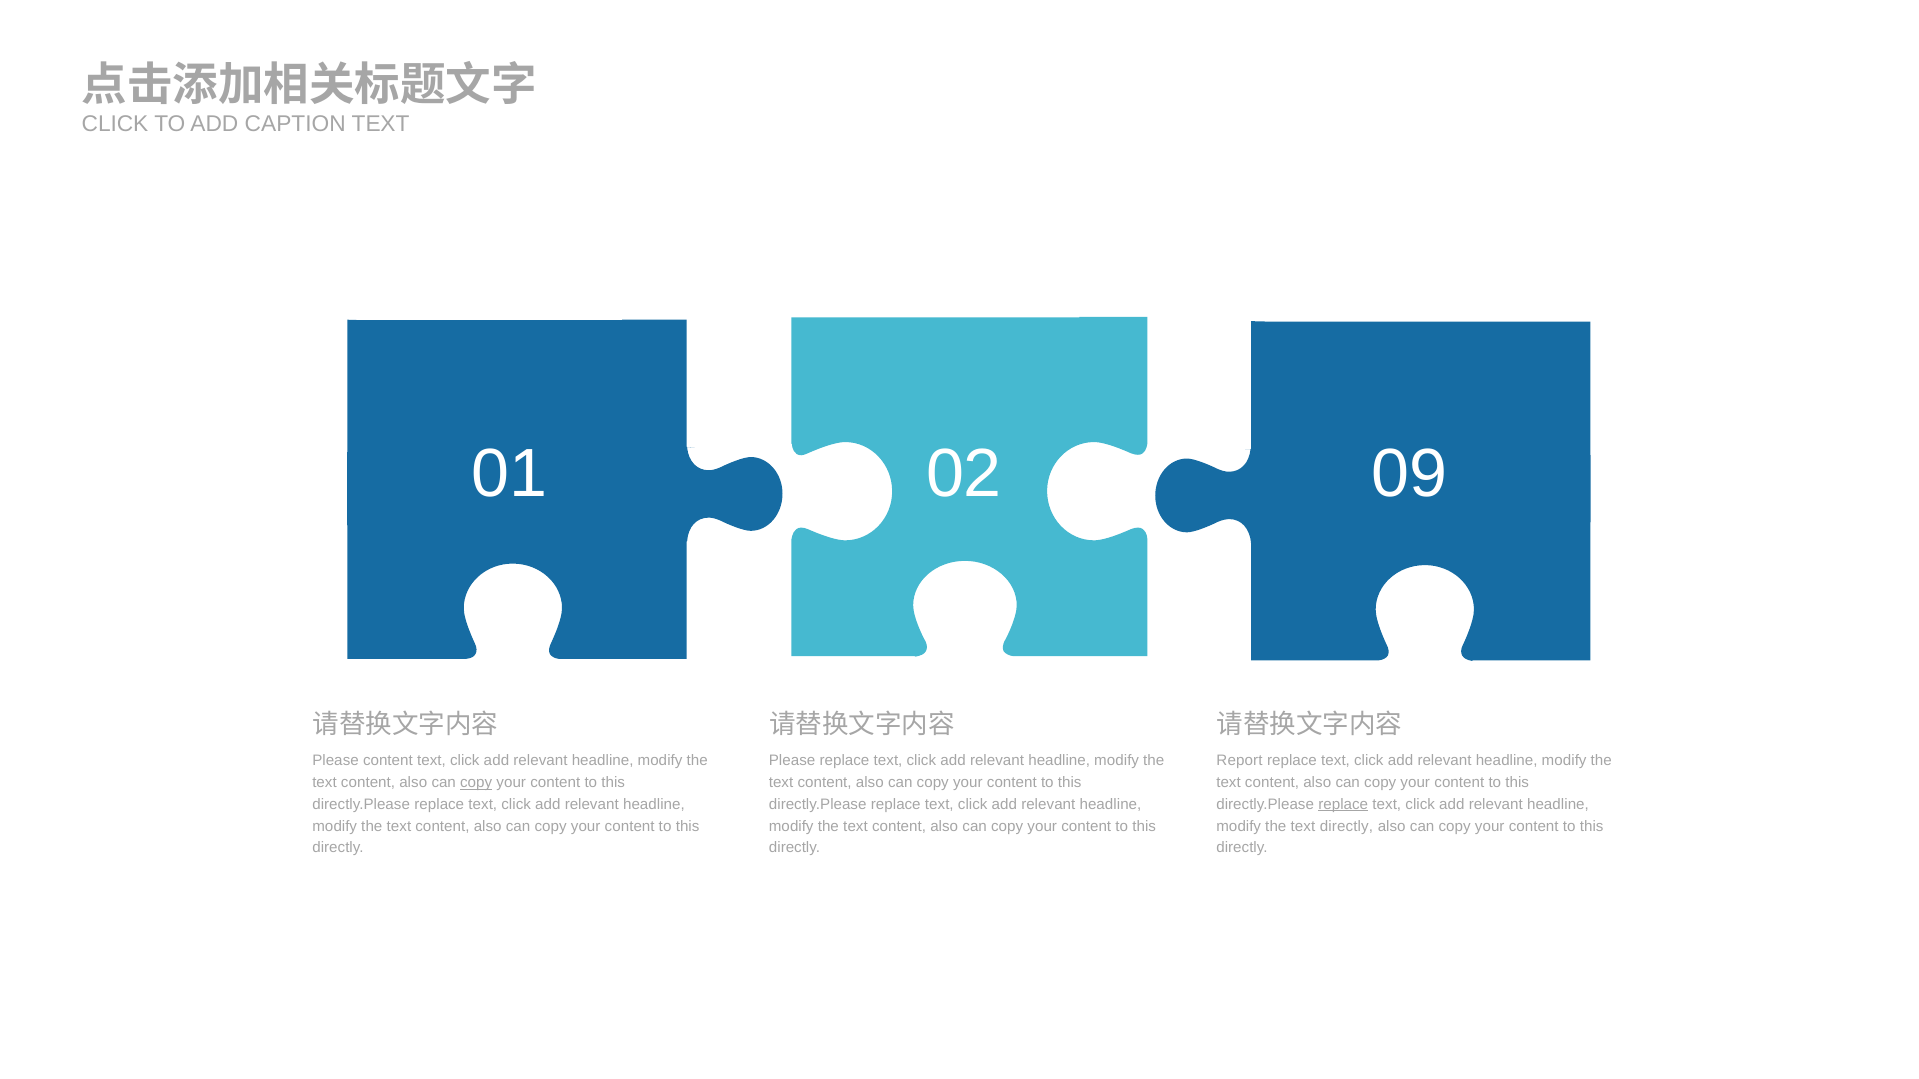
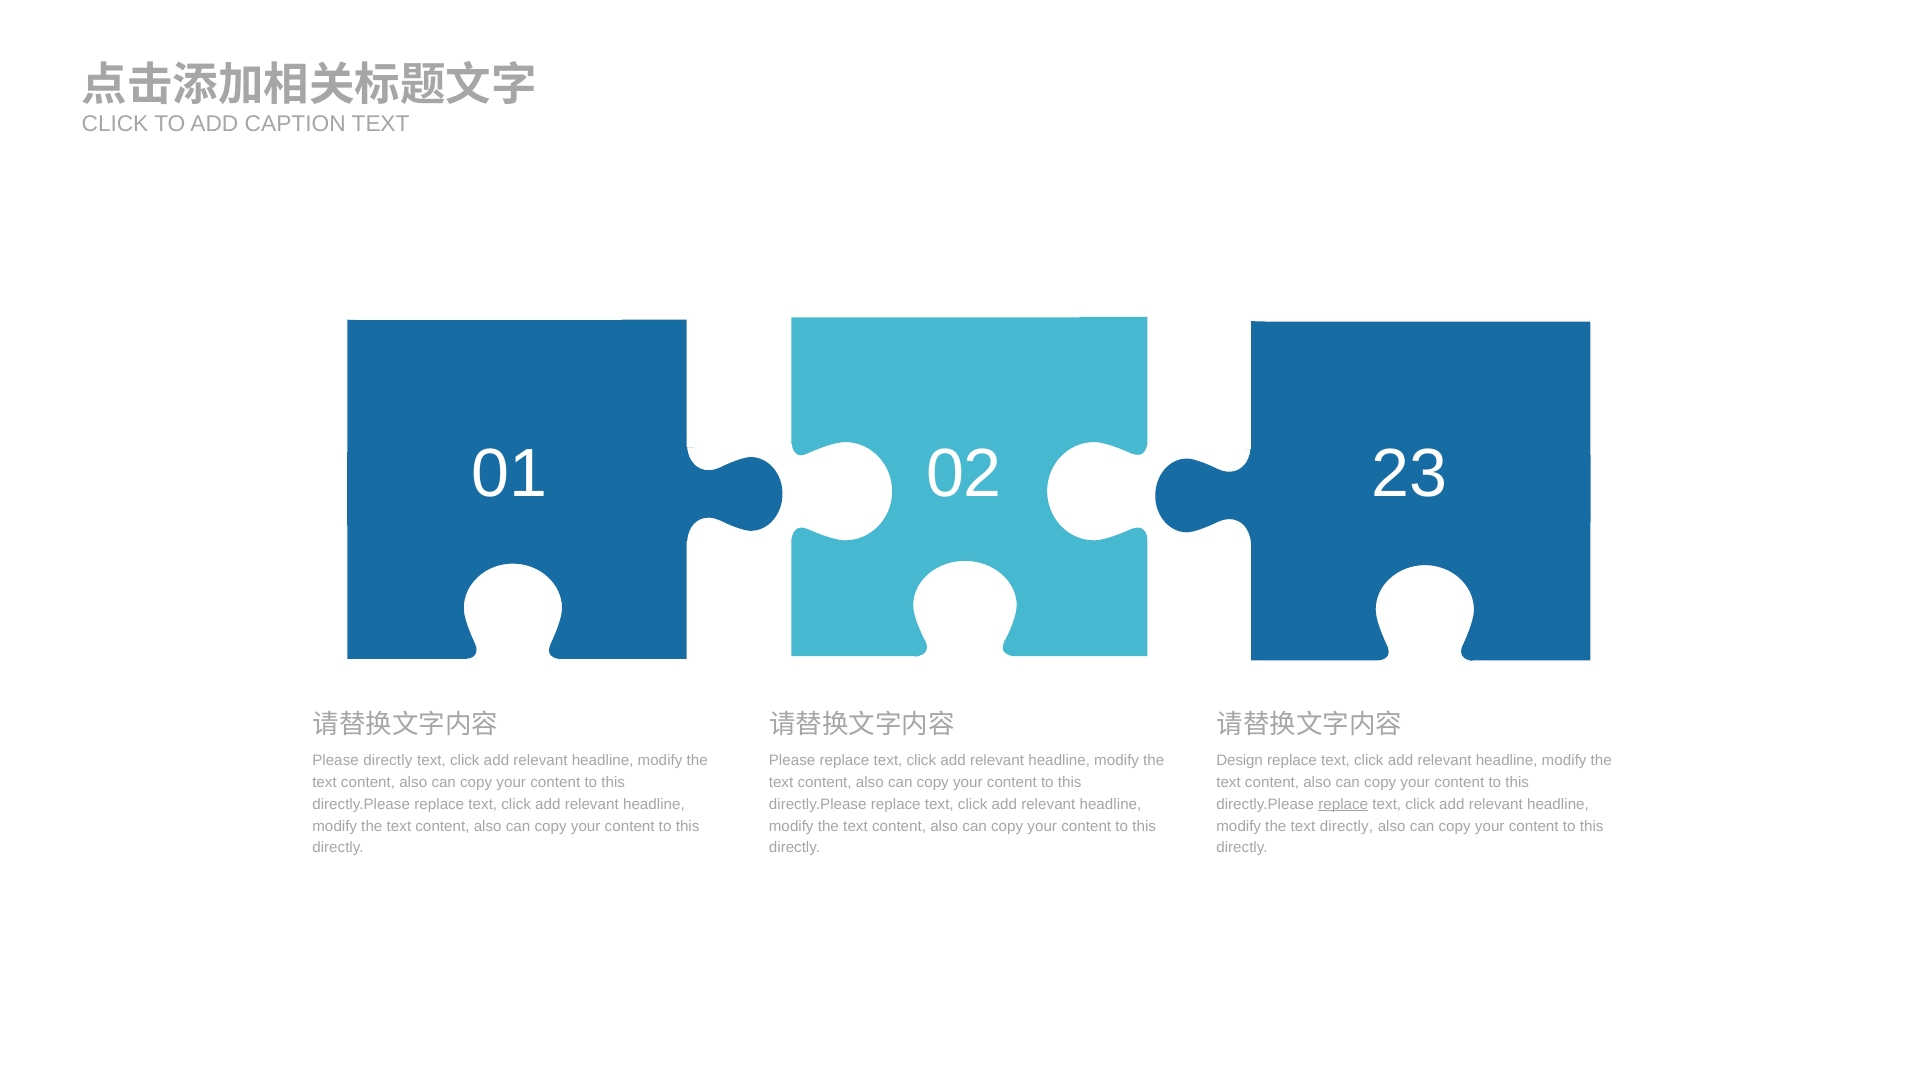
09: 09 -> 23
Please content: content -> directly
Report: Report -> Design
copy at (476, 783) underline: present -> none
